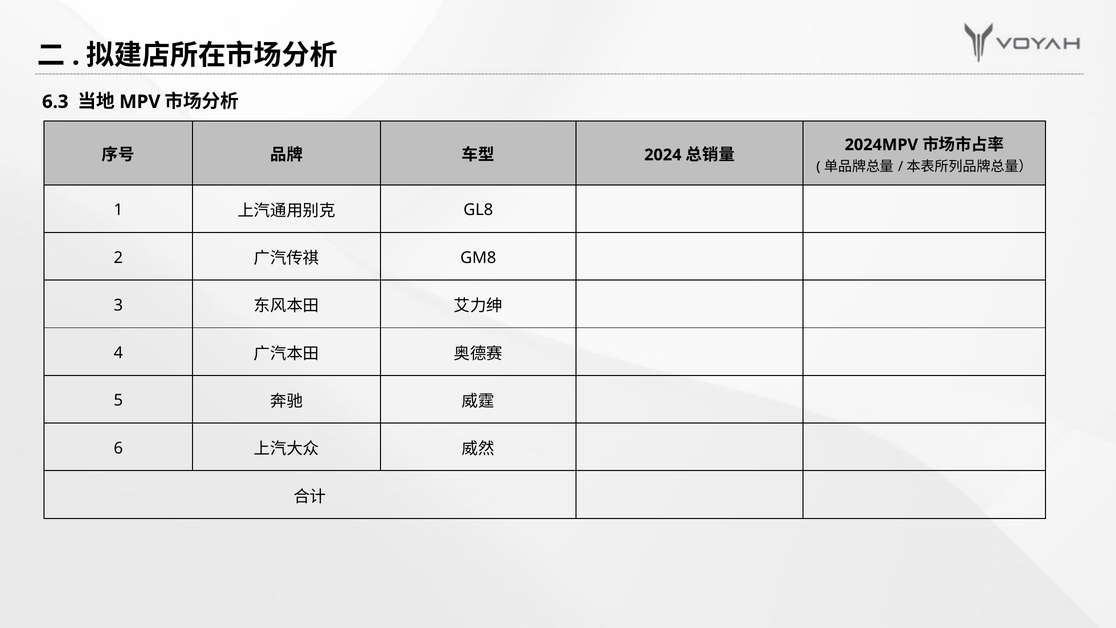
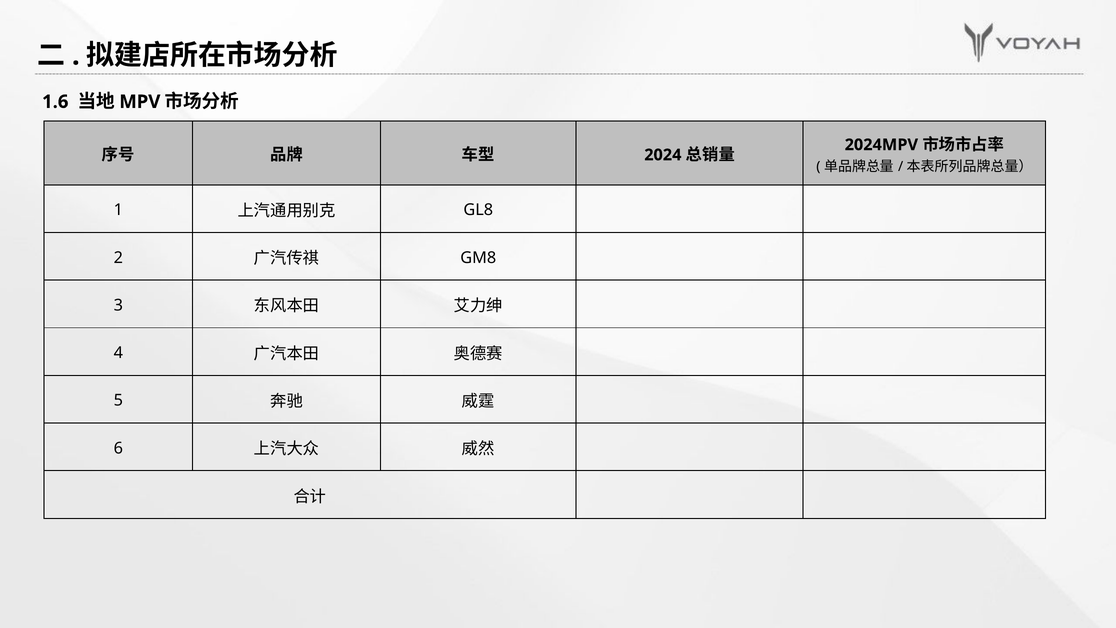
6.3: 6.3 -> 1.6
